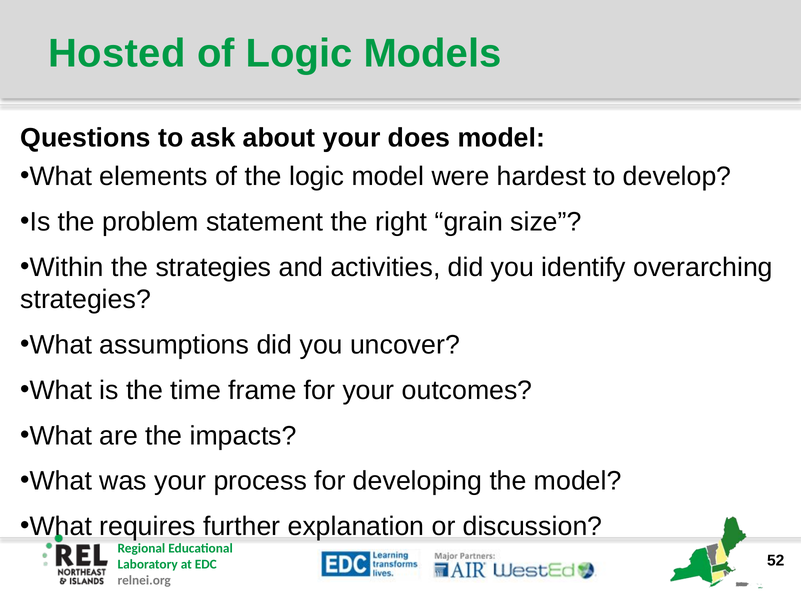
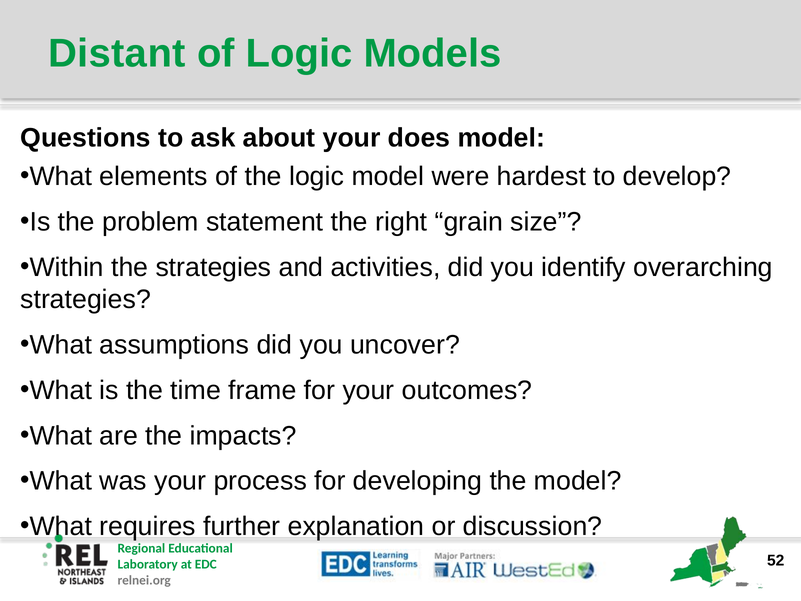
Hosted: Hosted -> Distant
